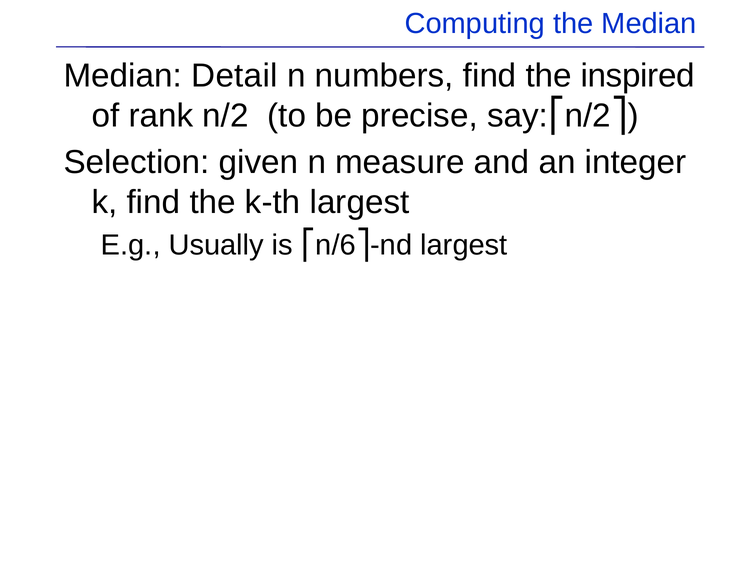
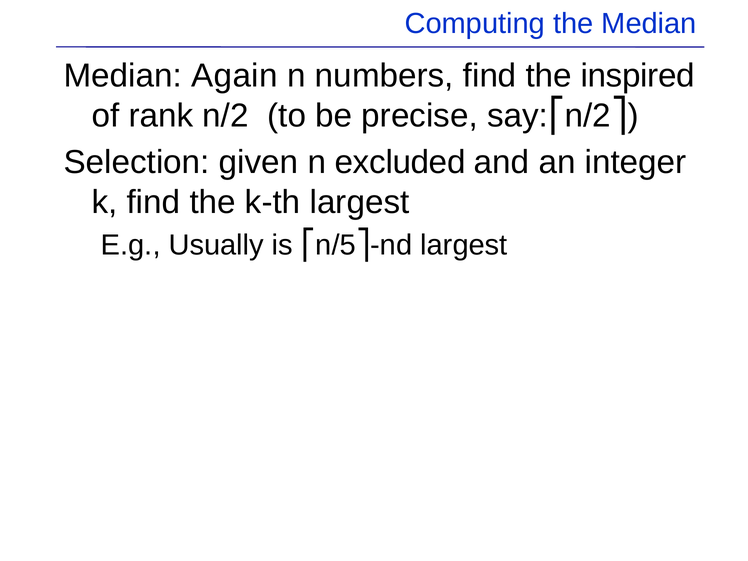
Detail: Detail -> Again
measure: measure -> excluded
n/6: n/6 -> n/5
